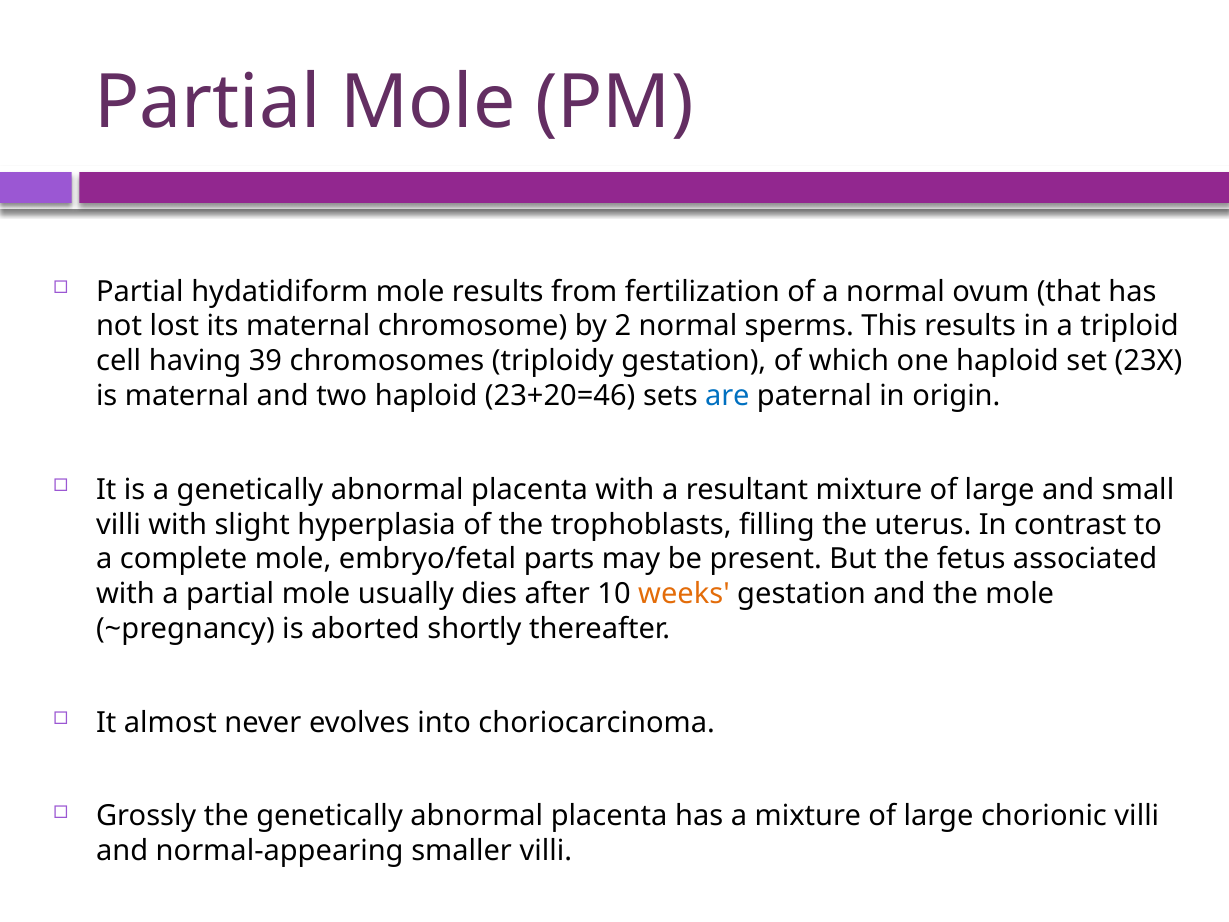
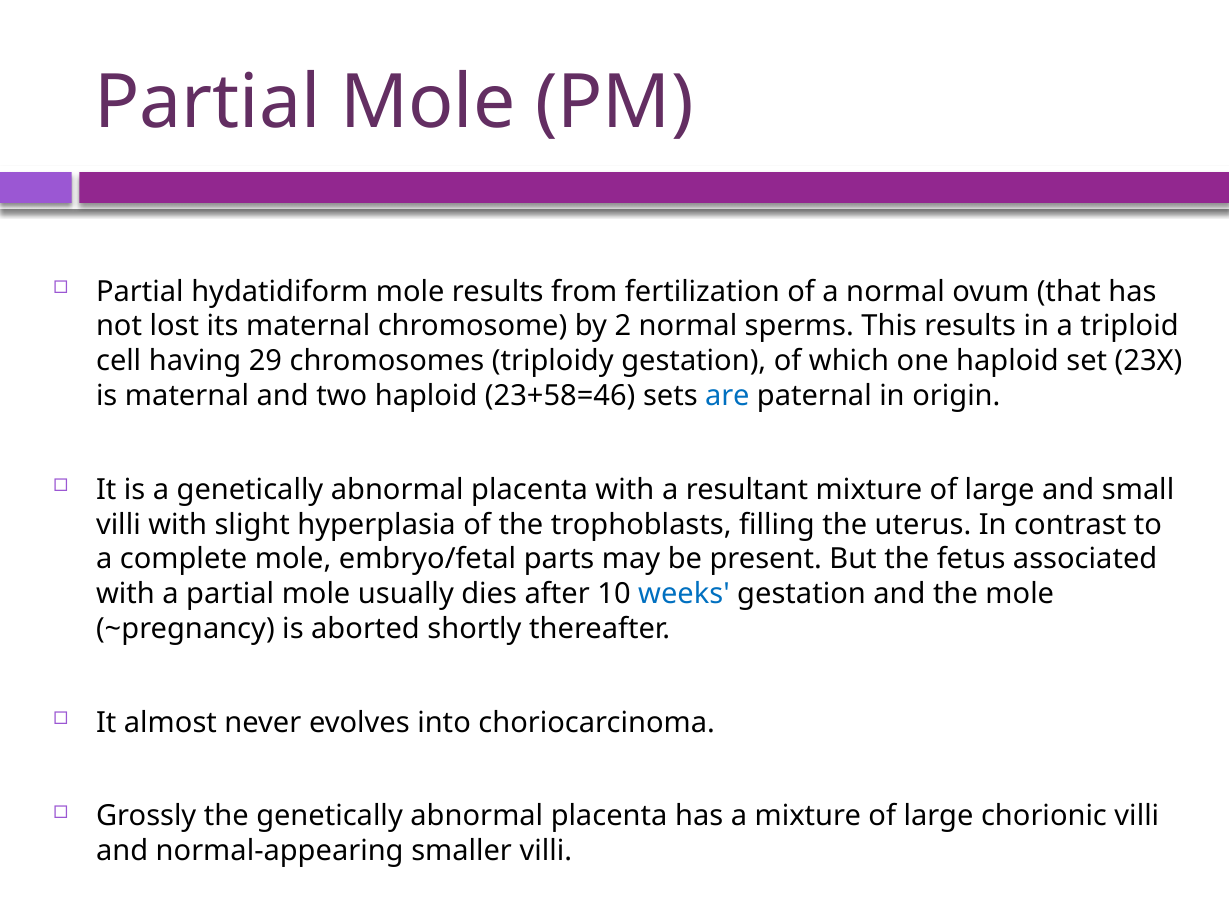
39: 39 -> 29
23+20=46: 23+20=46 -> 23+58=46
weeks colour: orange -> blue
